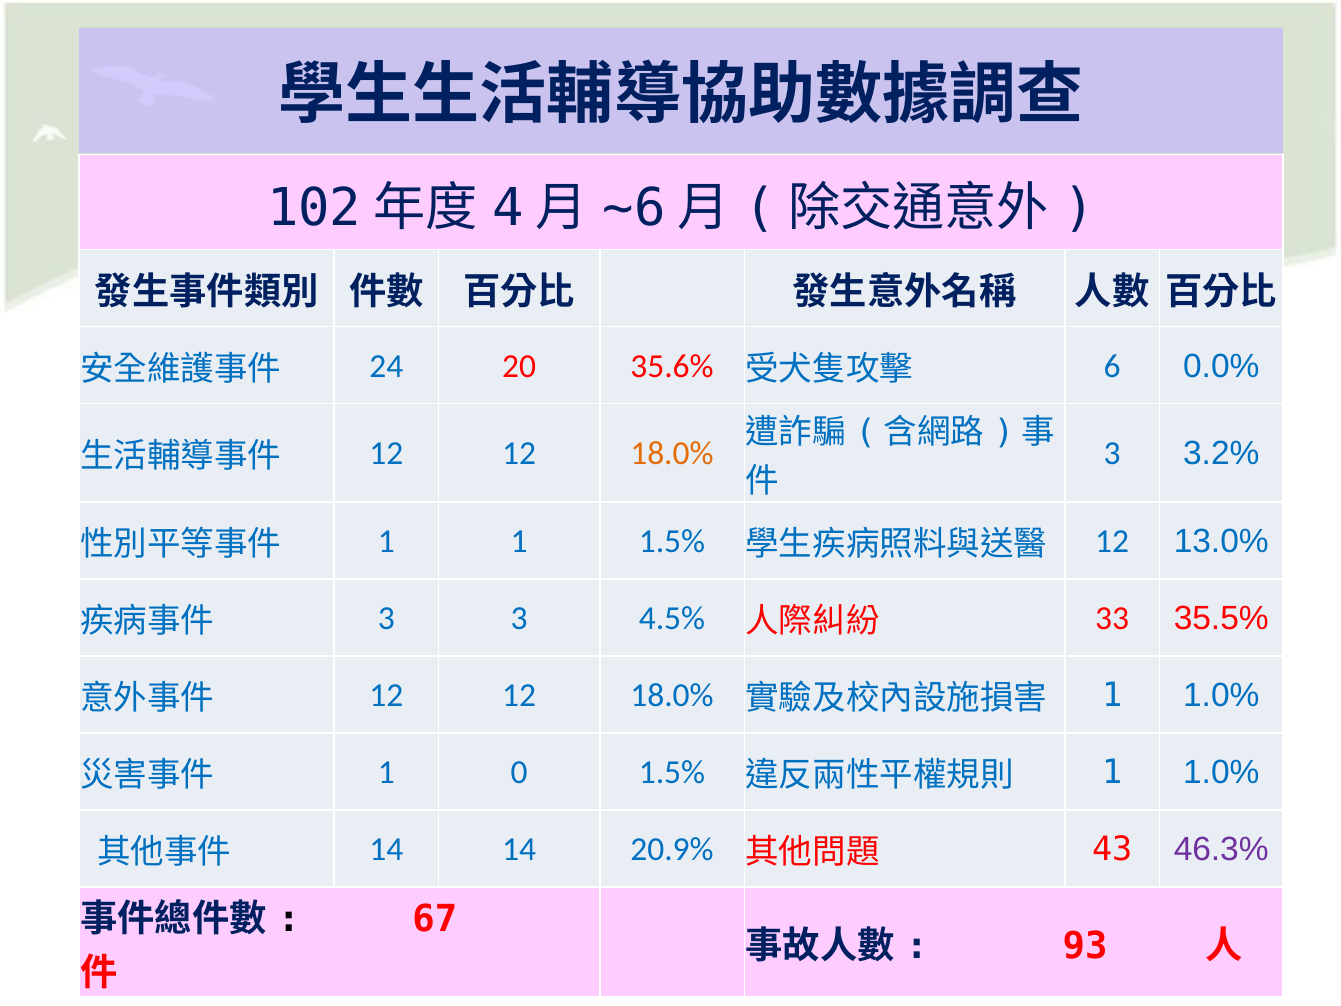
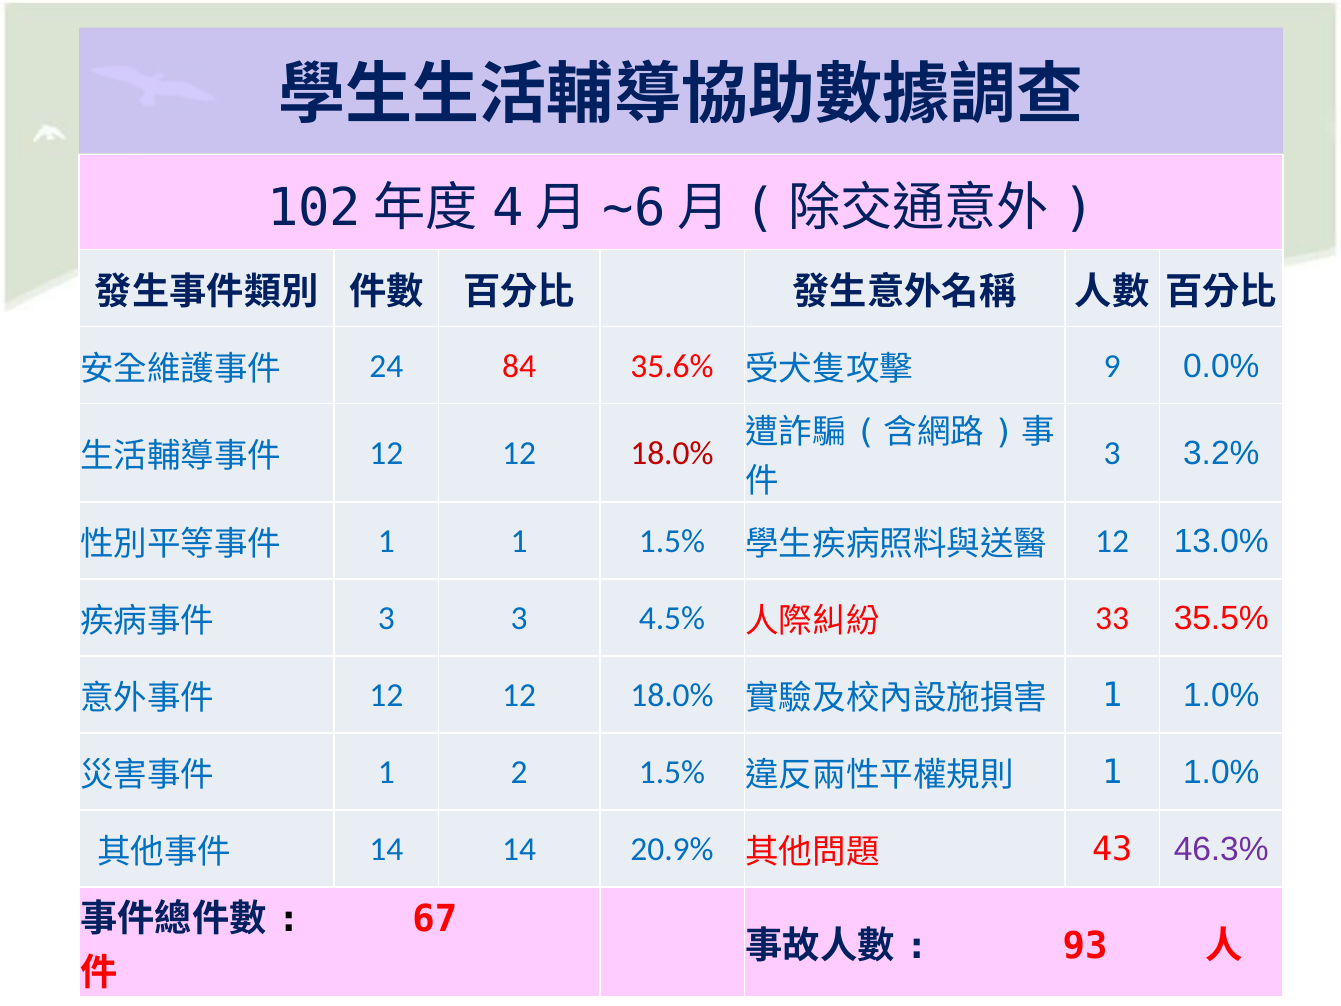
20: 20 -> 84
6: 6 -> 9
18.0% at (672, 454) colour: orange -> red
0: 0 -> 2
